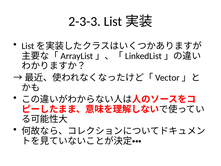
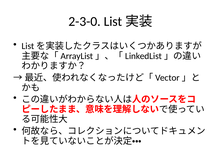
2-3-3: 2-3-3 -> 2-3-0
